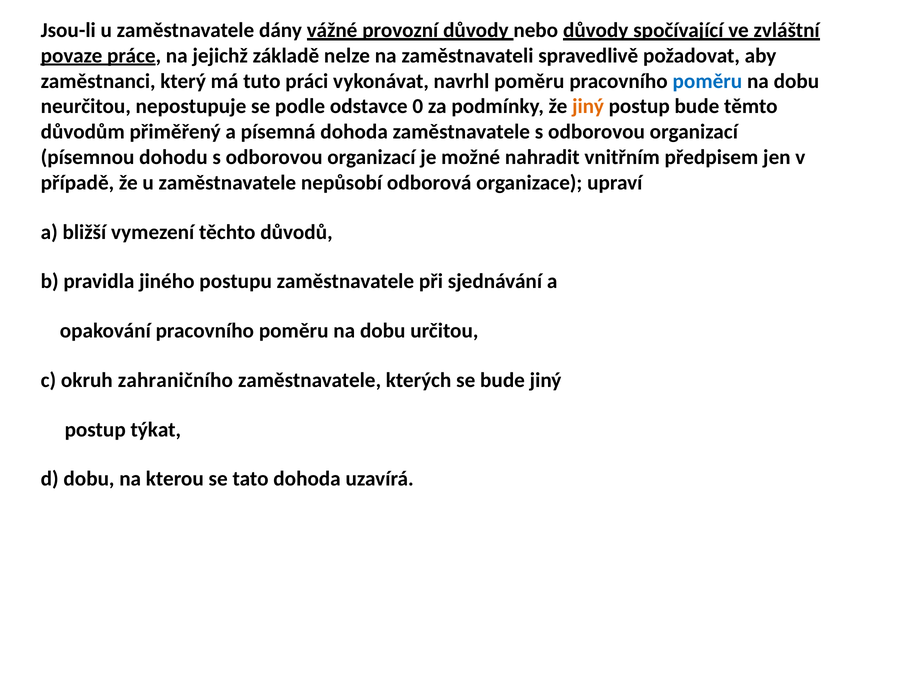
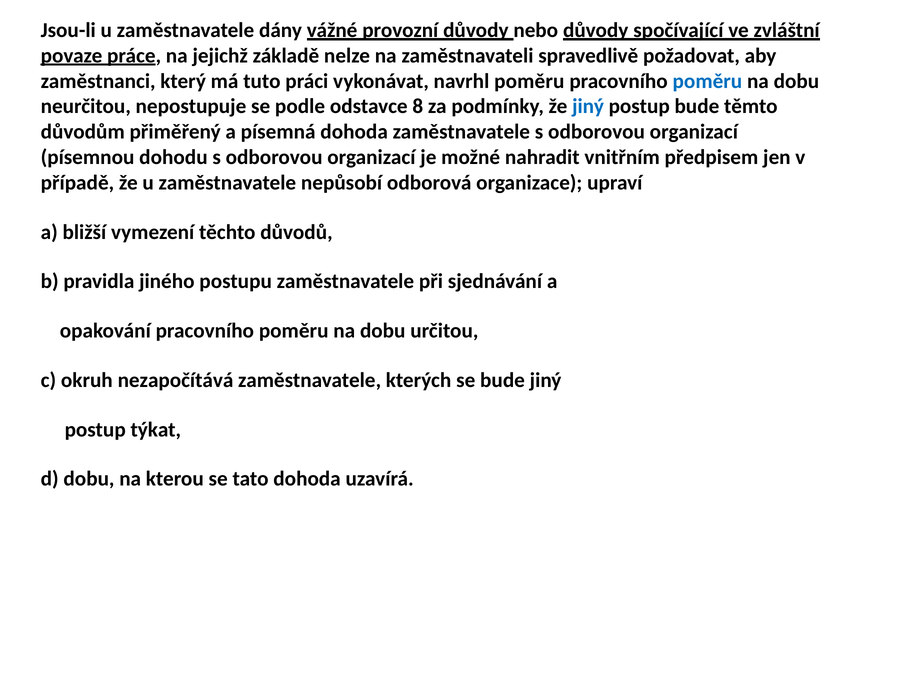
0: 0 -> 8
jiný at (588, 106) colour: orange -> blue
zahraničního: zahraničního -> nezapočítává
